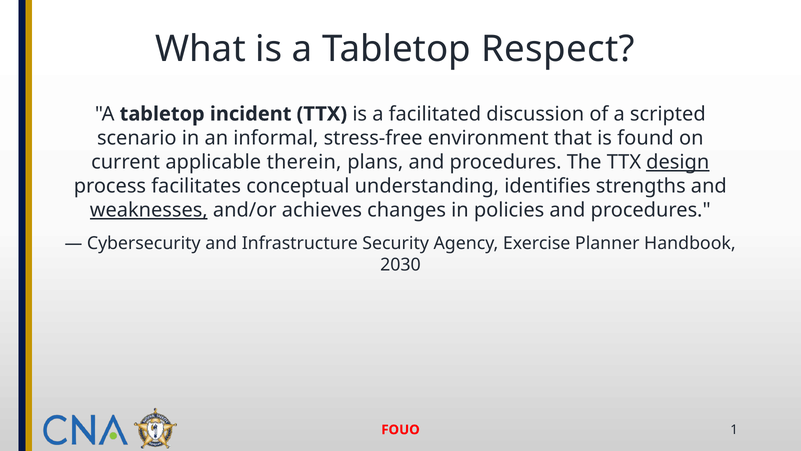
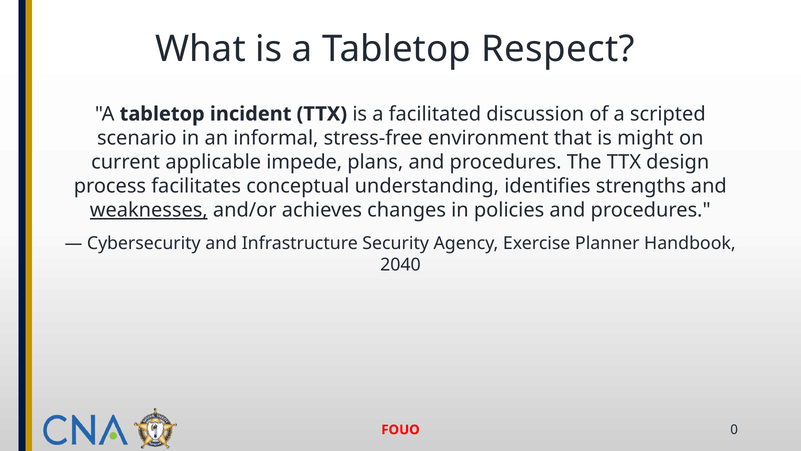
found: found -> might
therein: therein -> impede
design underline: present -> none
2030: 2030 -> 2040
1: 1 -> 0
